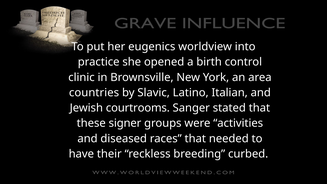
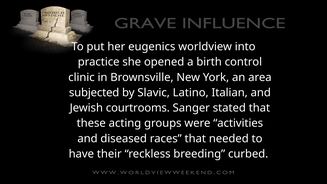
countries: countries -> subjected
signer: signer -> acting
